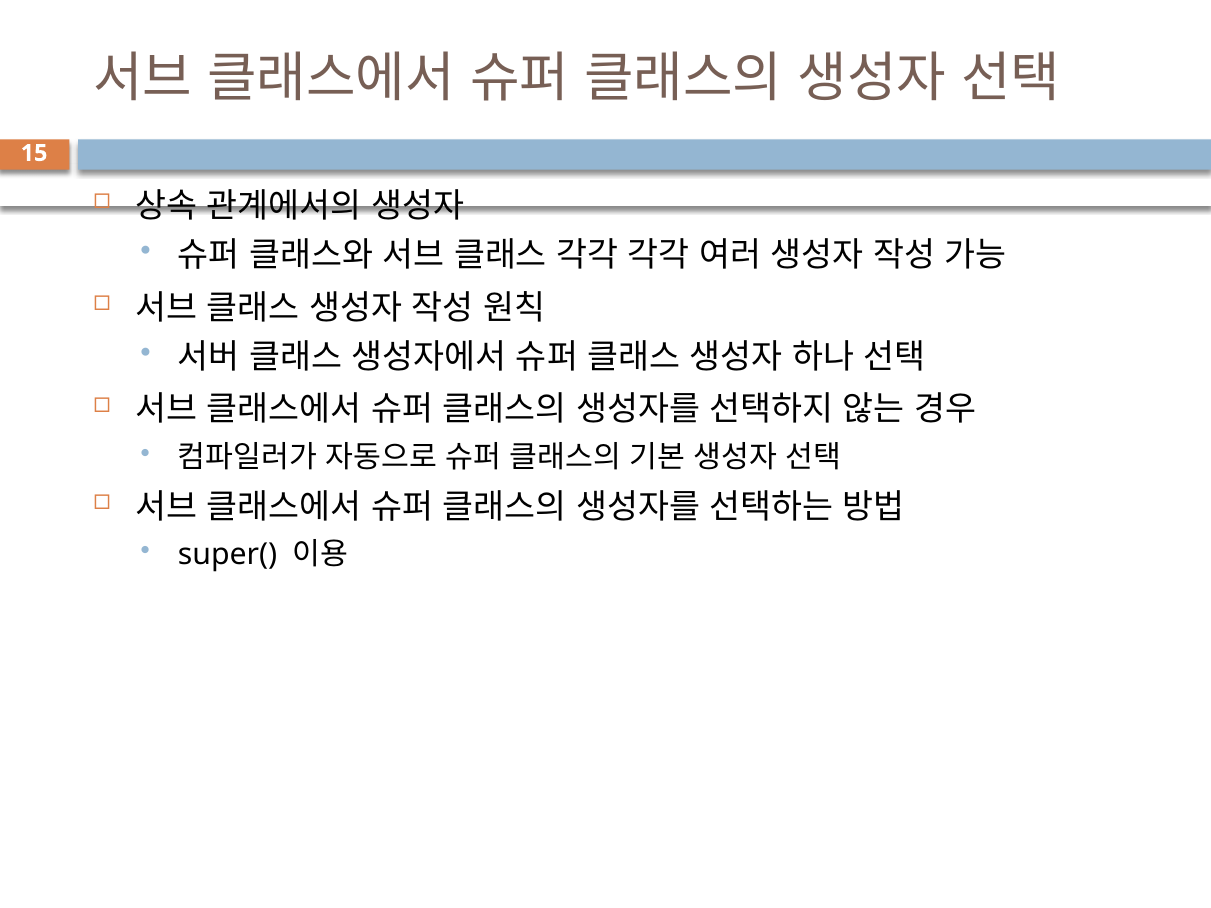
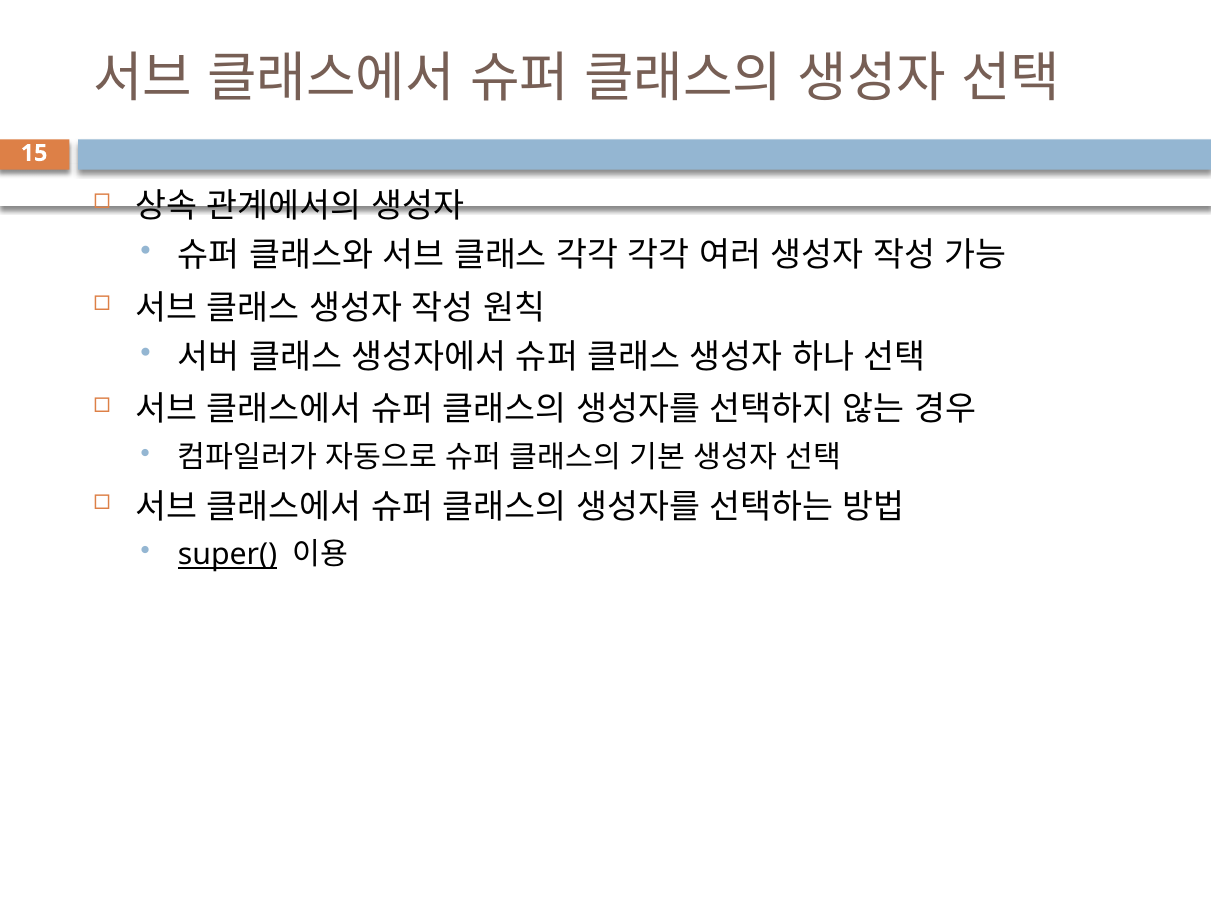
super( underline: none -> present
